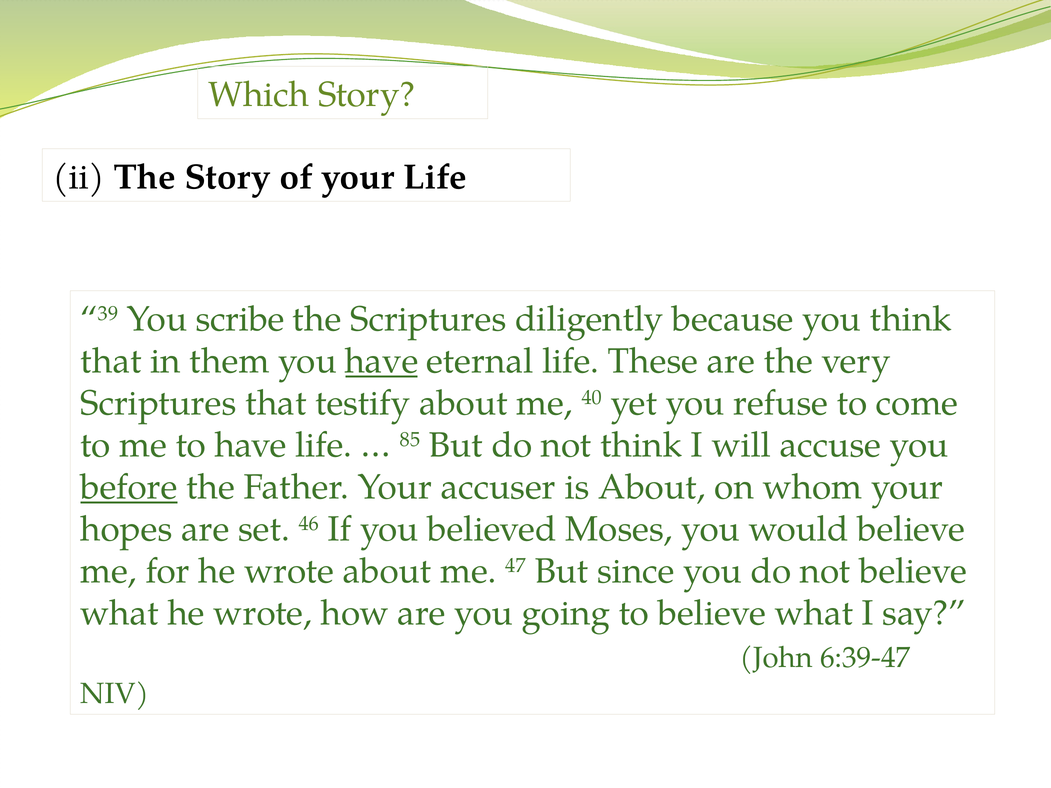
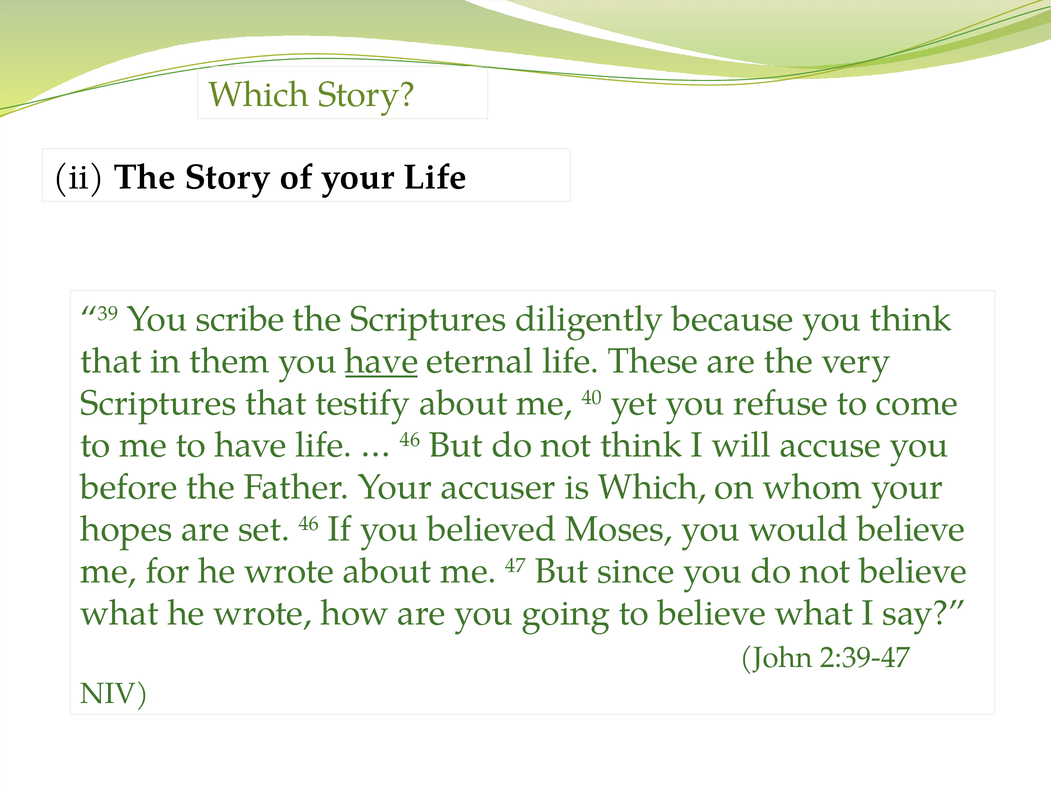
85 at (410, 440): 85 -> 46
before underline: present -> none
is About: About -> Which
6:39-47: 6:39-47 -> 2:39-47
